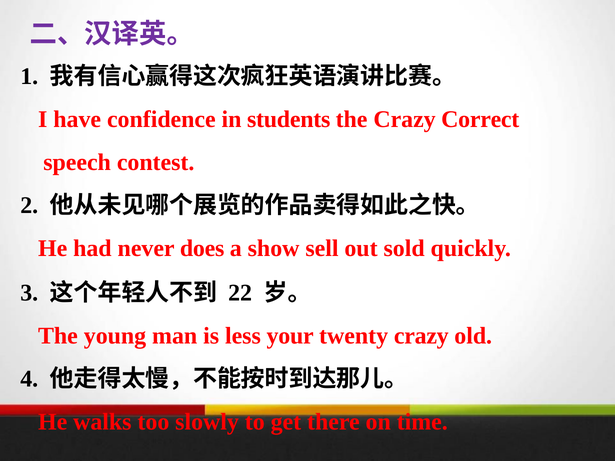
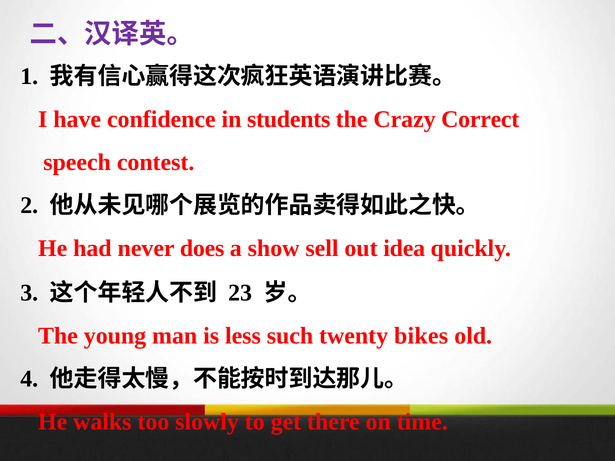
sold: sold -> idea
22: 22 -> 23
your: your -> such
twenty crazy: crazy -> bikes
